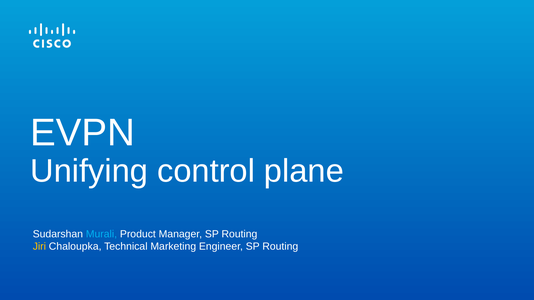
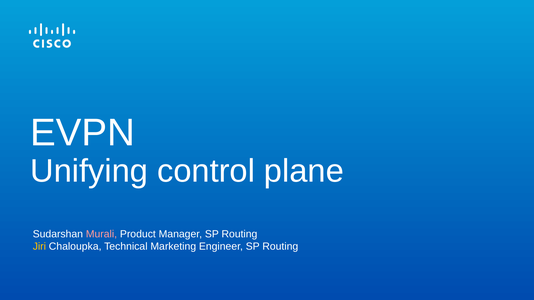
Murali colour: light blue -> pink
